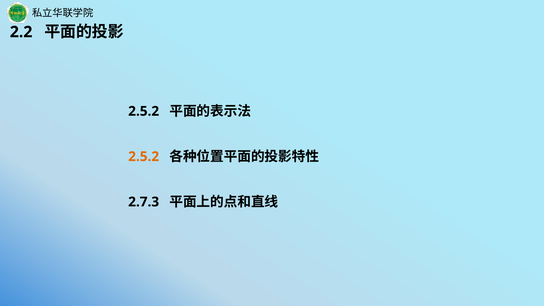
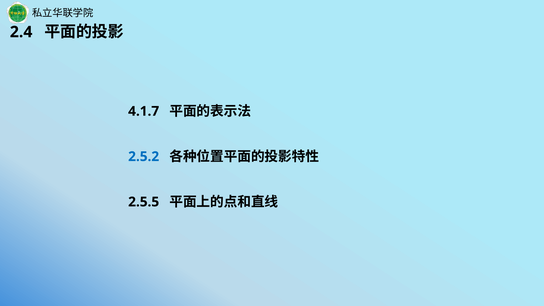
2.2: 2.2 -> 2.4
2.5.2 at (144, 111): 2.5.2 -> 4.1.7
2.5.2 at (144, 157) colour: orange -> blue
2.7.3: 2.7.3 -> 2.5.5
